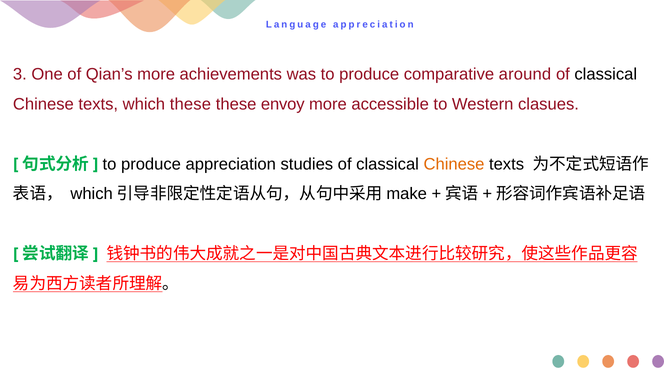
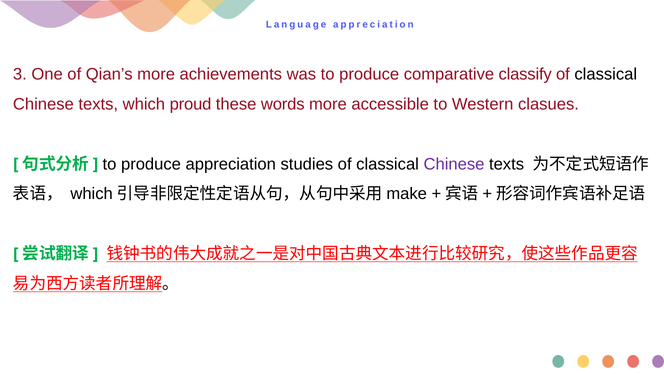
around: around -> classify
which these: these -> proud
envoy: envoy -> words
Chinese at (454, 164) colour: orange -> purple
